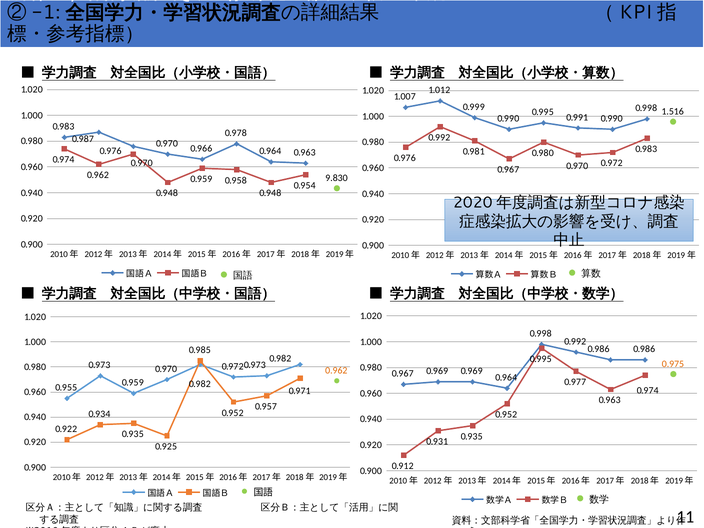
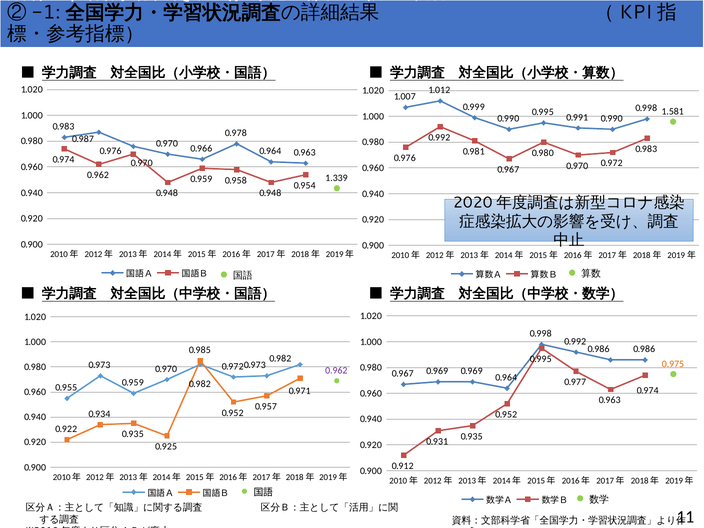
1.516: 1.516 -> 1.581
9.830: 9.830 -> 1.339
0.962 at (336, 371) colour: orange -> purple
